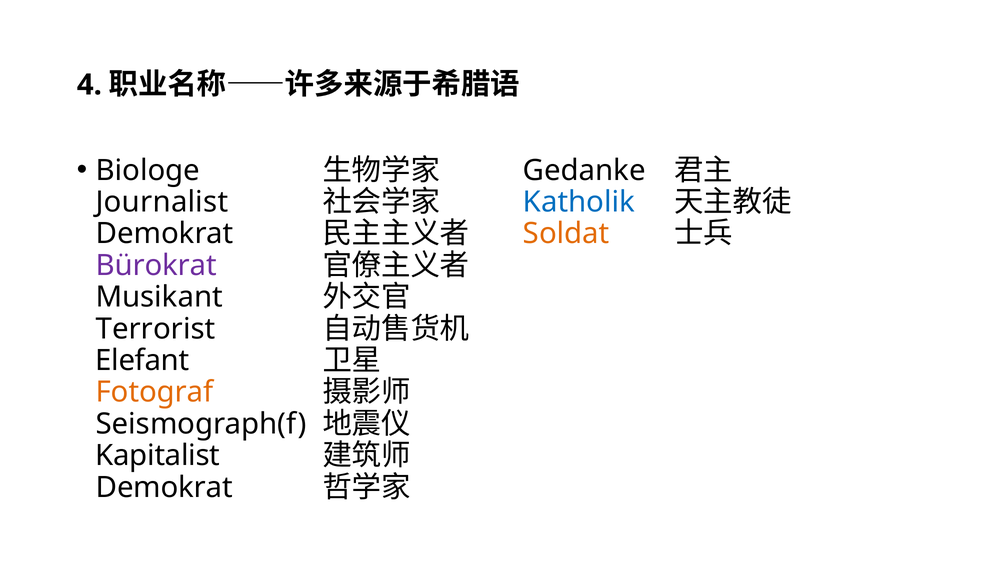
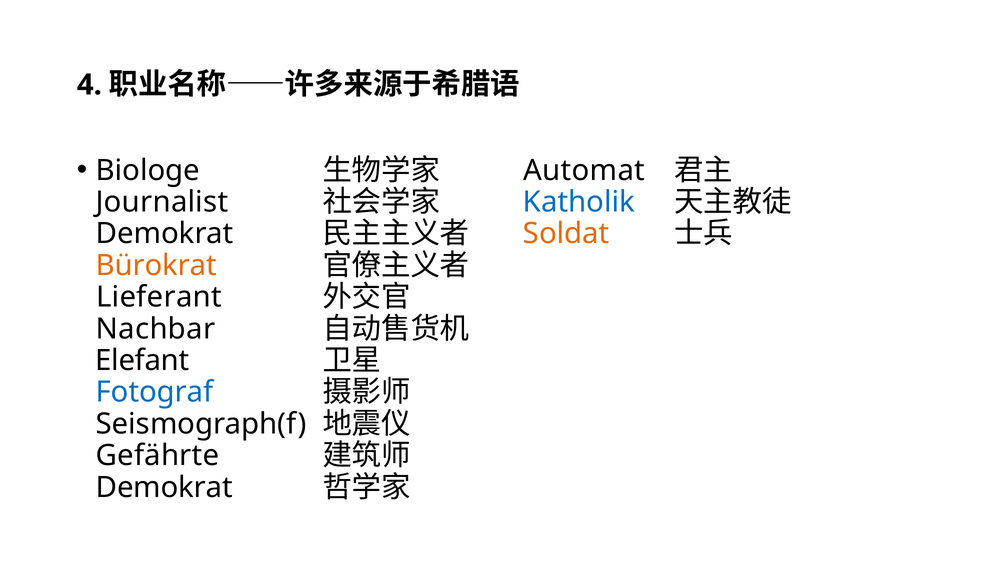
Gedanke: Gedanke -> Automat
Bürokrat colour: purple -> orange
Musikant: Musikant -> Lieferant
Terrorist: Terrorist -> Nachbar
Fotograf colour: orange -> blue
Kapitalist: Kapitalist -> Gefährte
